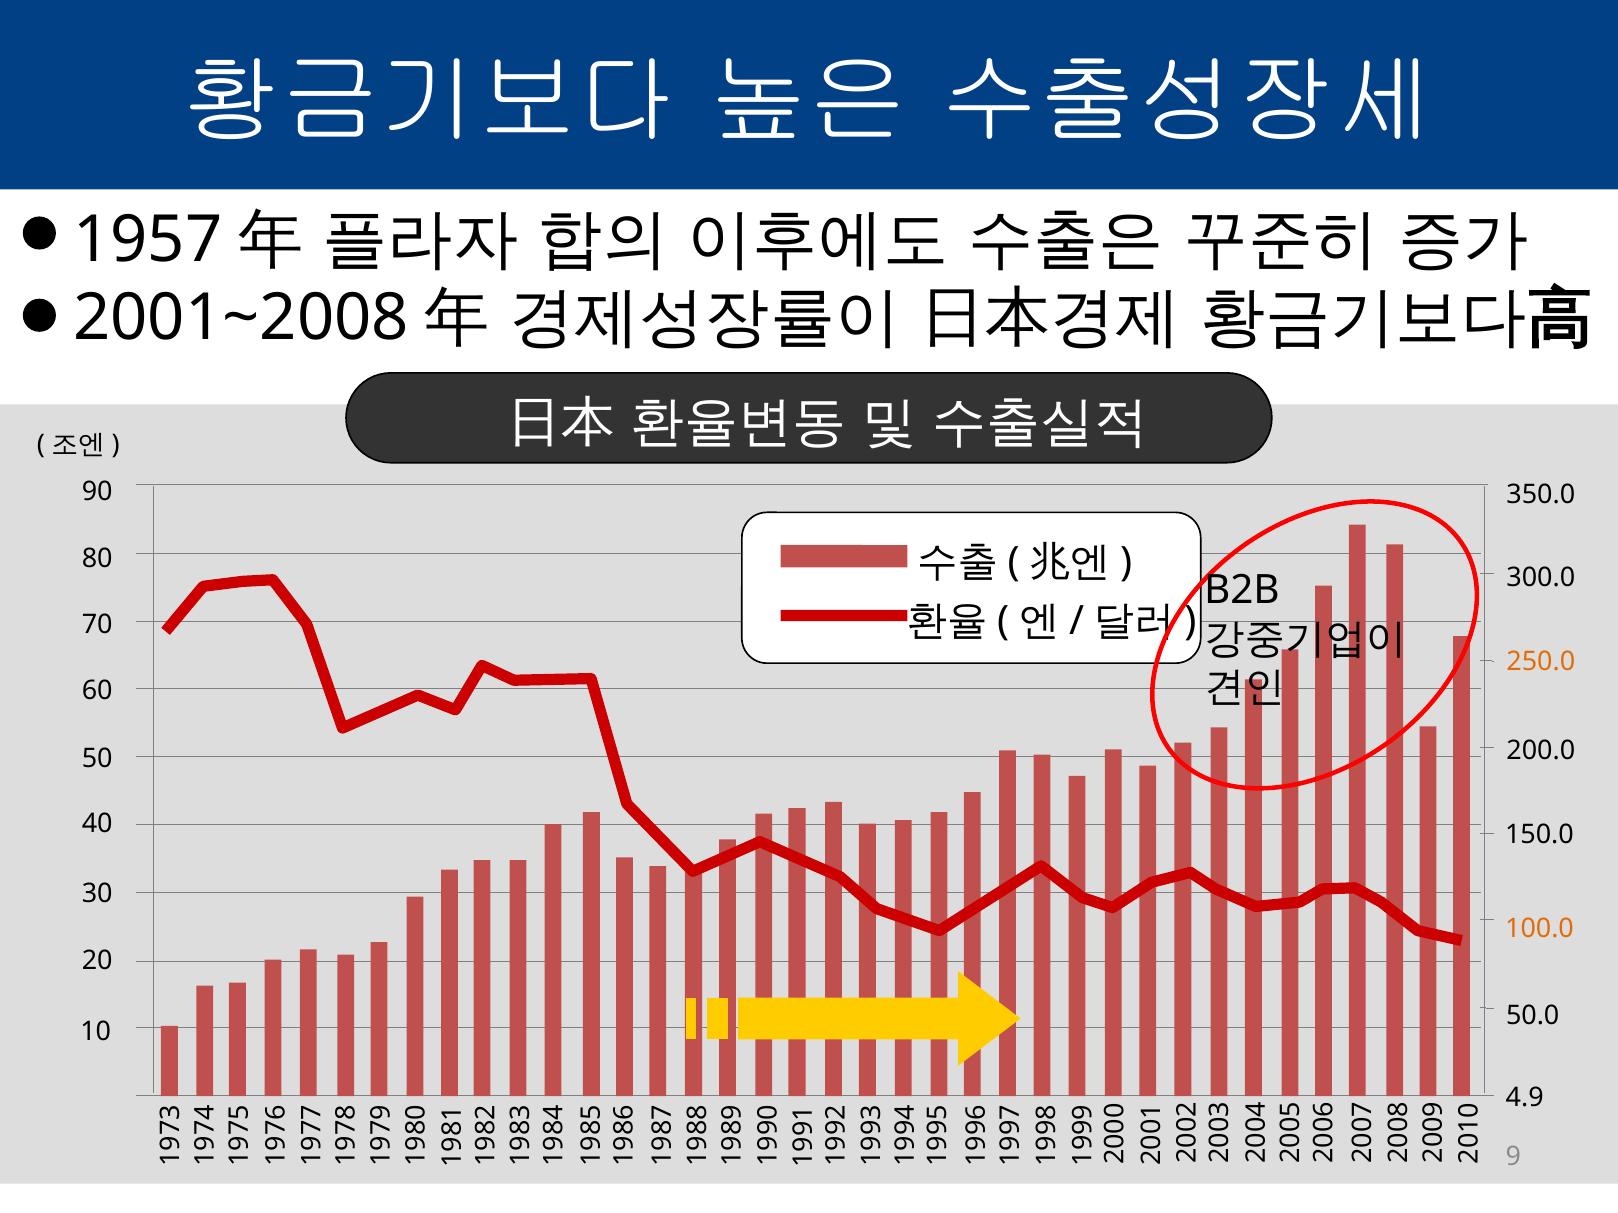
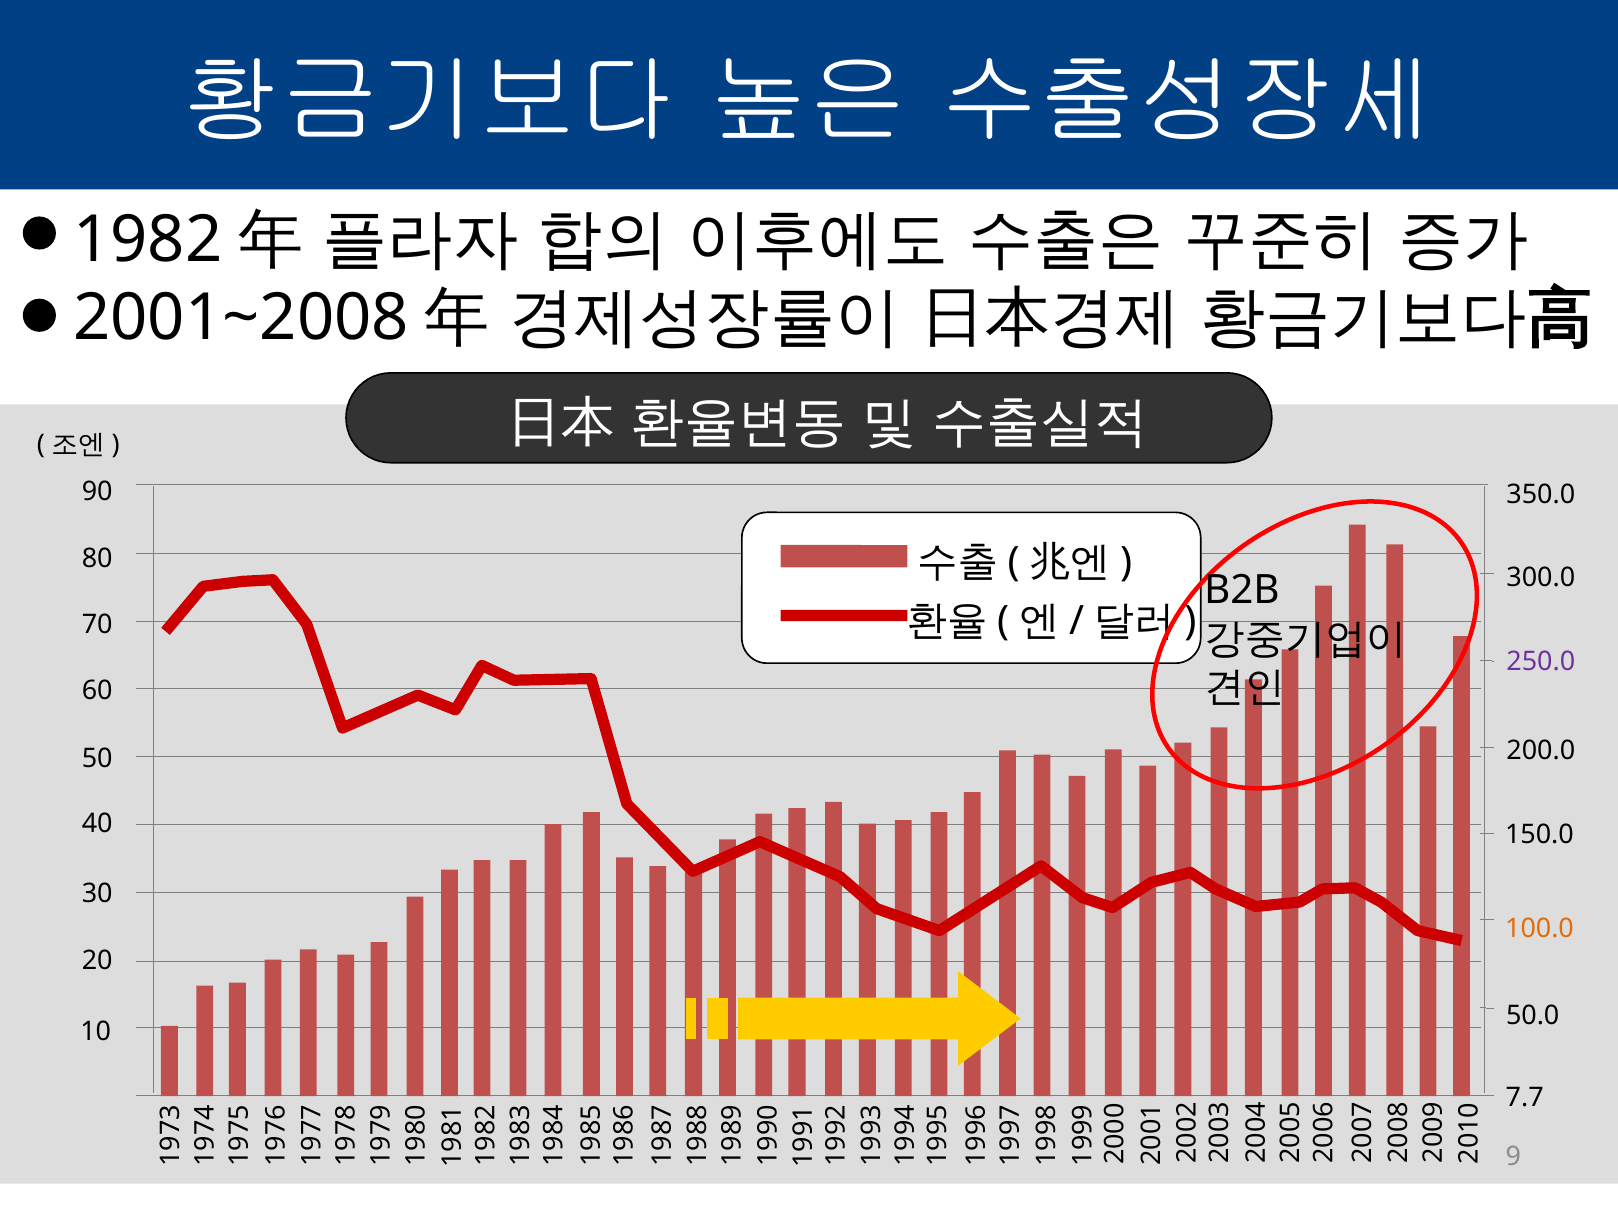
1957: 1957 -> 1982
250.0 colour: orange -> purple
4.9: 4.9 -> 7.7
